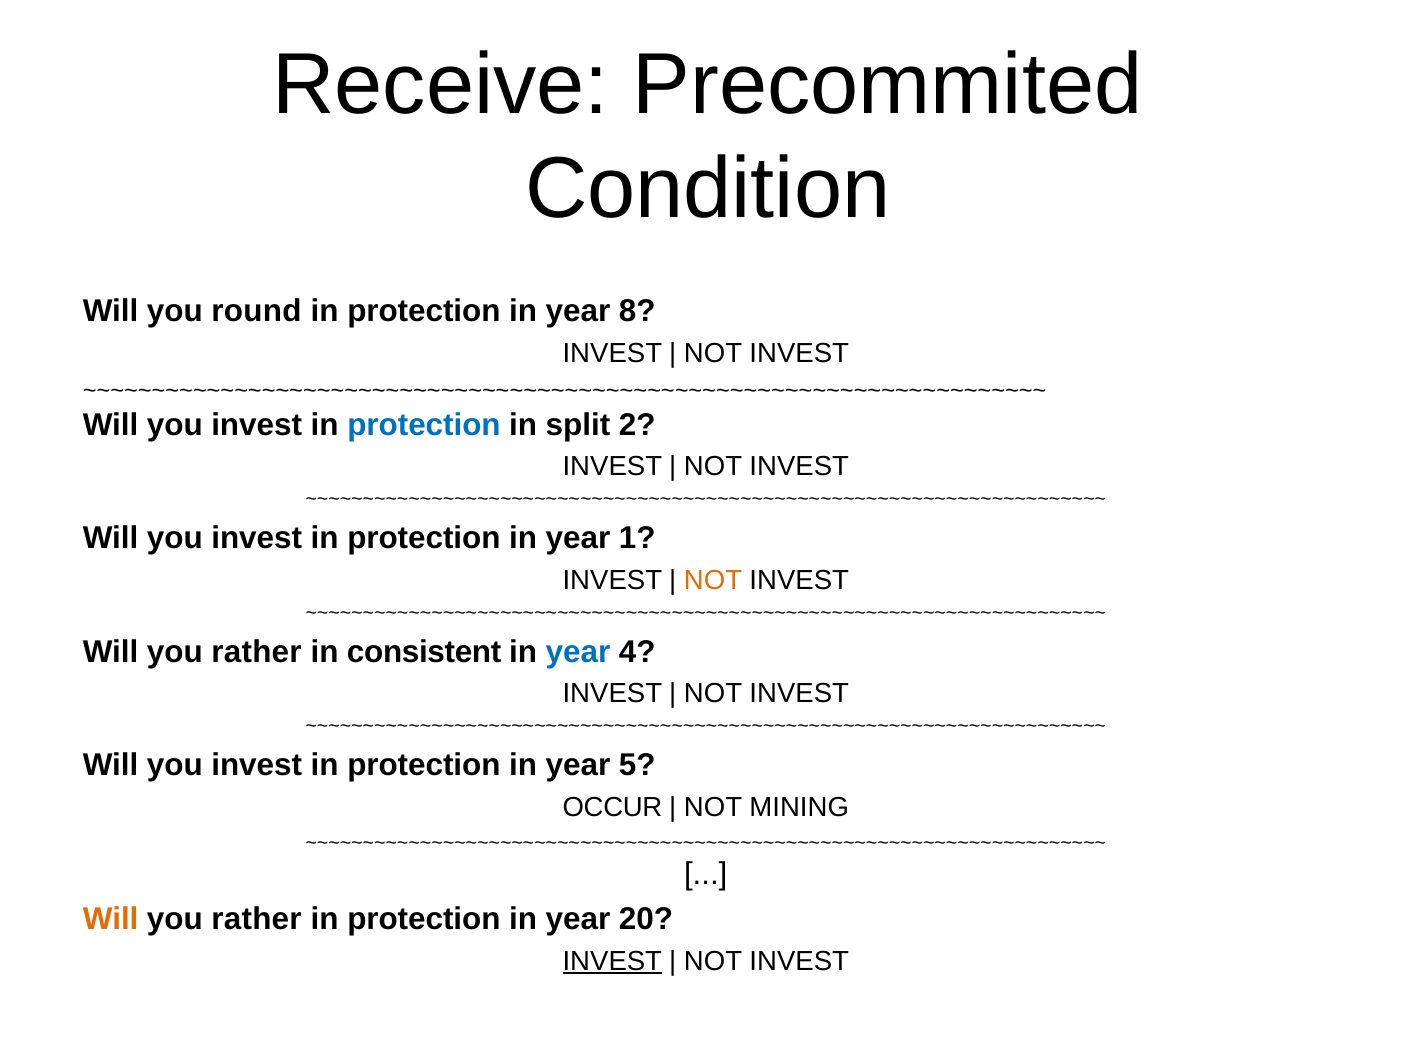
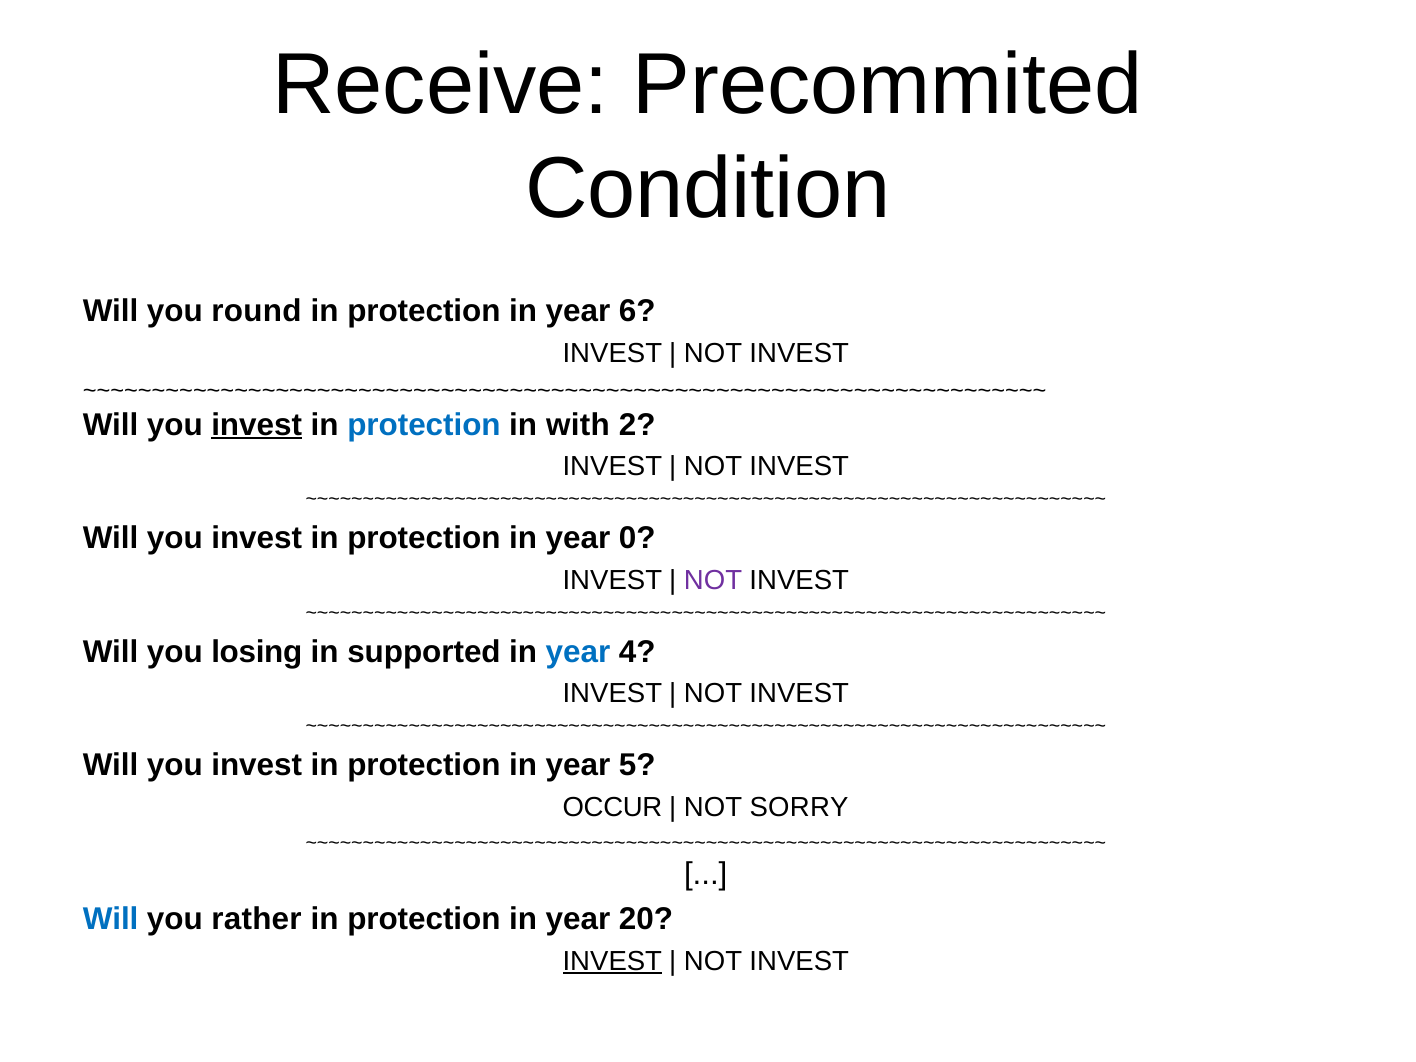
8: 8 -> 6
invest at (257, 425) underline: none -> present
split: split -> with
1: 1 -> 0
NOT at (713, 580) colour: orange -> purple
rather at (257, 652): rather -> losing
consistent: consistent -> supported
MINING: MINING -> SORRY
Will at (111, 919) colour: orange -> blue
